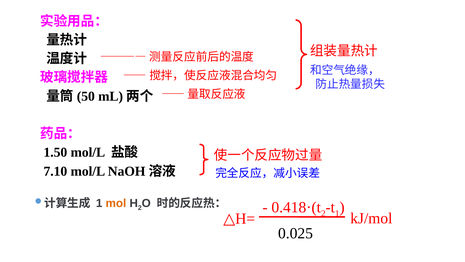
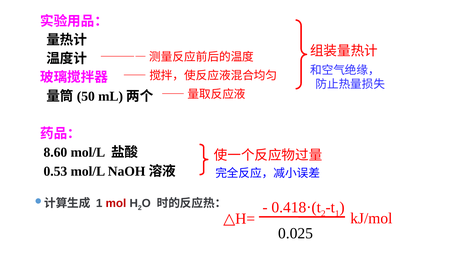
1.50: 1.50 -> 8.60
7.10: 7.10 -> 0.53
mol colour: orange -> red
